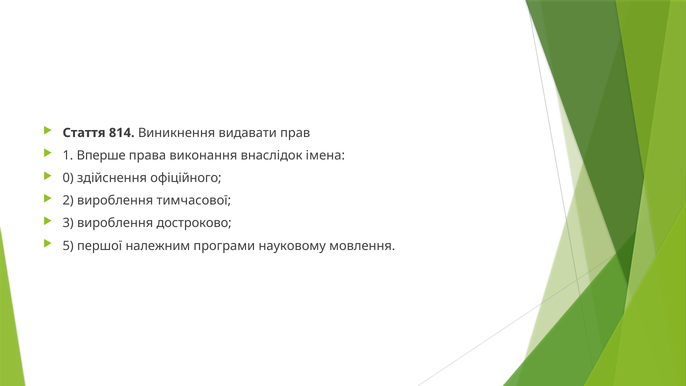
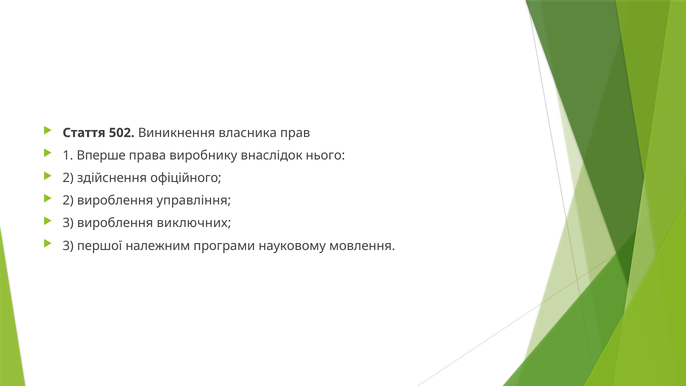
814: 814 -> 502
видавати: видавати -> власника
виконання: виконання -> виробнику
імена: імена -> нього
0 at (68, 178): 0 -> 2
тимчасової: тимчасової -> управління
достроково: достроково -> виключних
5 at (68, 246): 5 -> 3
